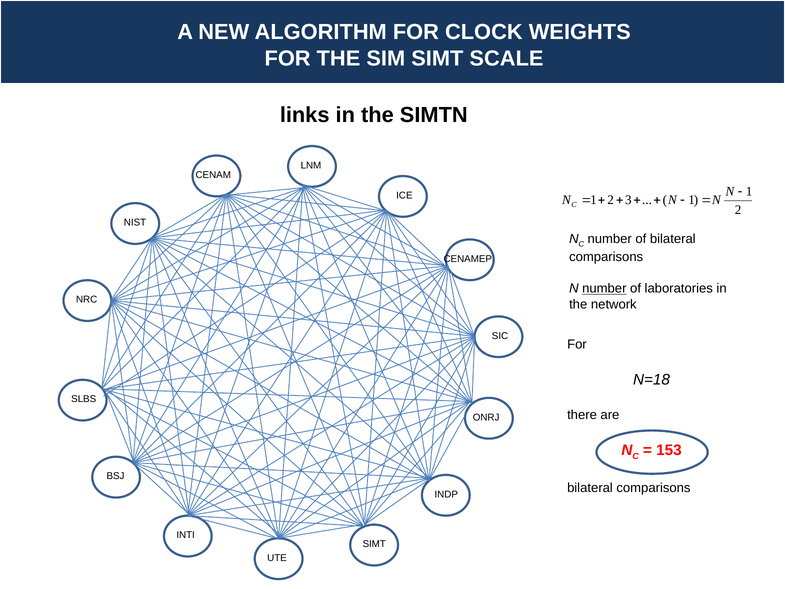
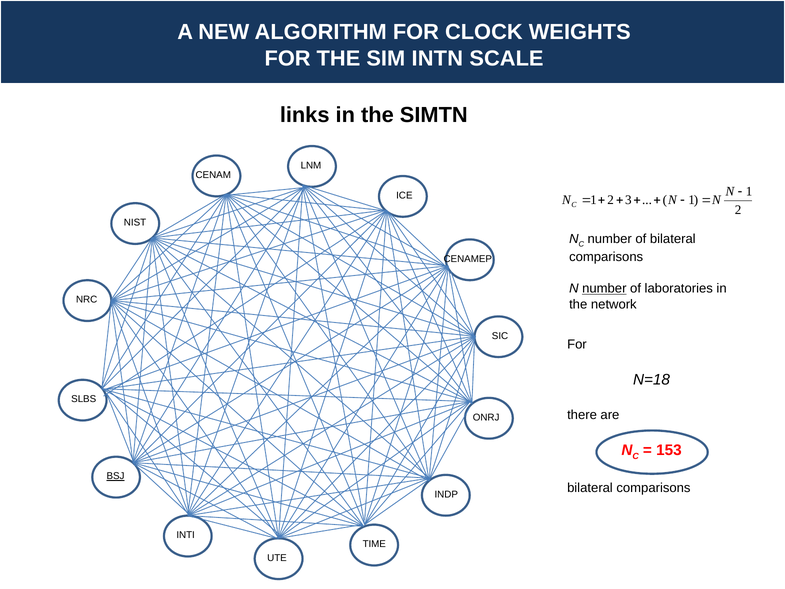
SIM SIMT: SIMT -> INTN
BSJ underline: none -> present
SIMT at (374, 544): SIMT -> TIME
